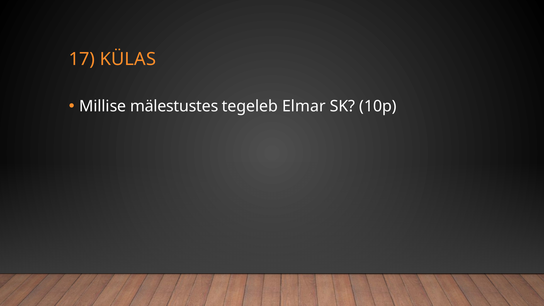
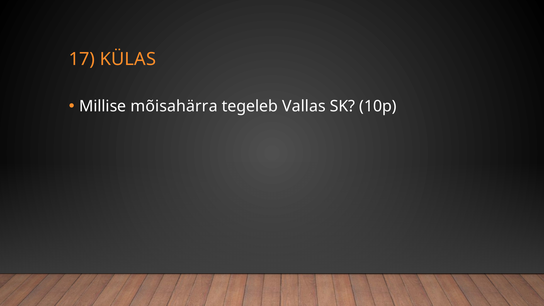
mälestustes: mälestustes -> mõisahärra
Elmar: Elmar -> Vallas
